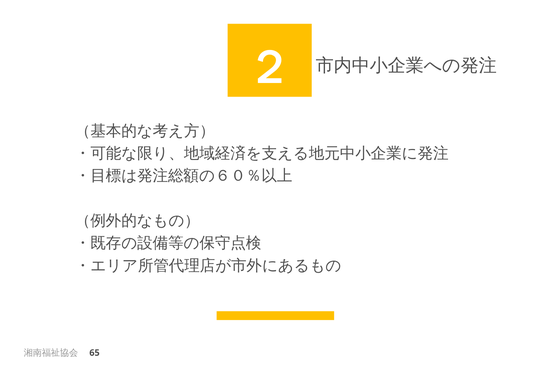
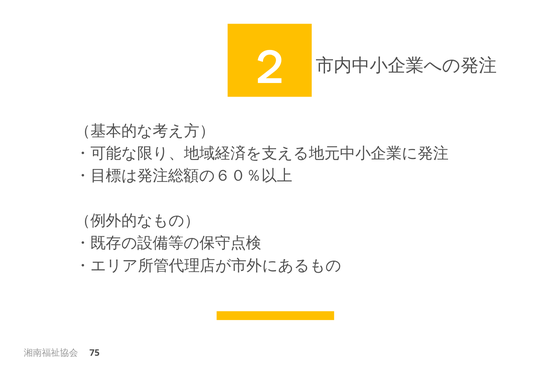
65: 65 -> 75
